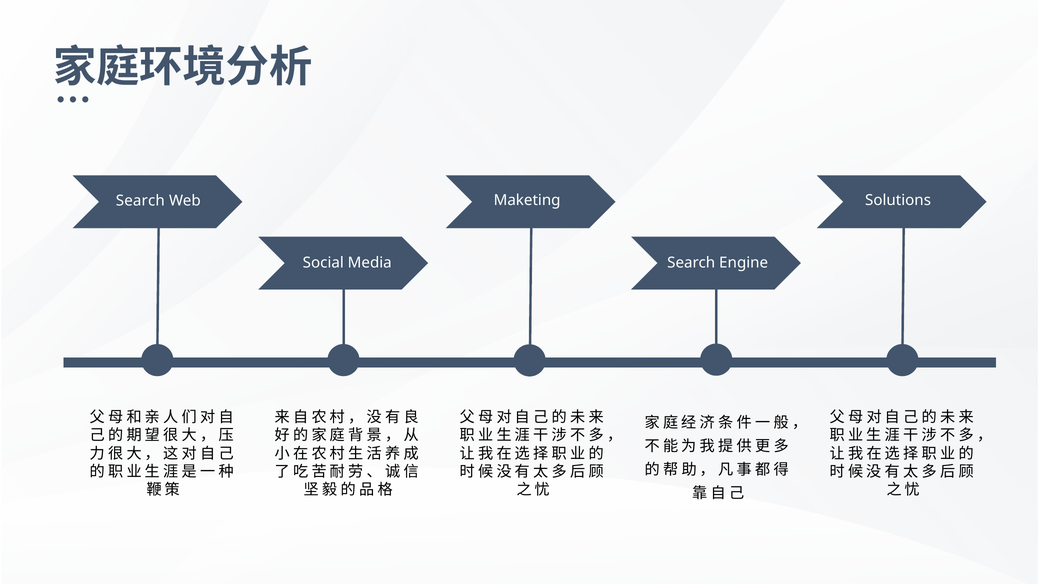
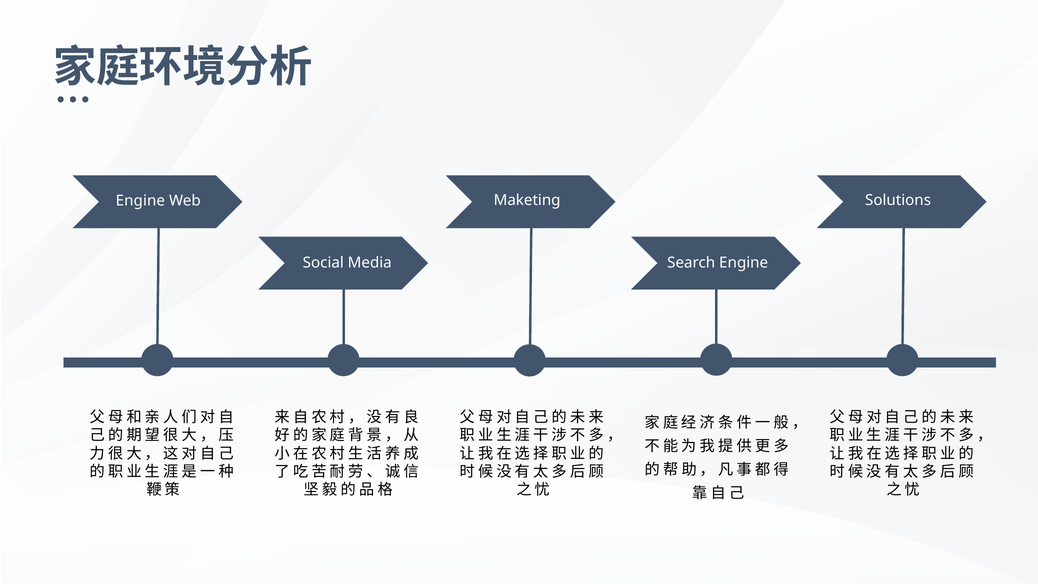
Search at (140, 201): Search -> Engine
